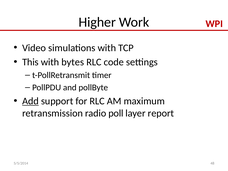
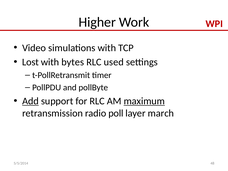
This: This -> Lost
code: code -> used
maximum underline: none -> present
report: report -> march
